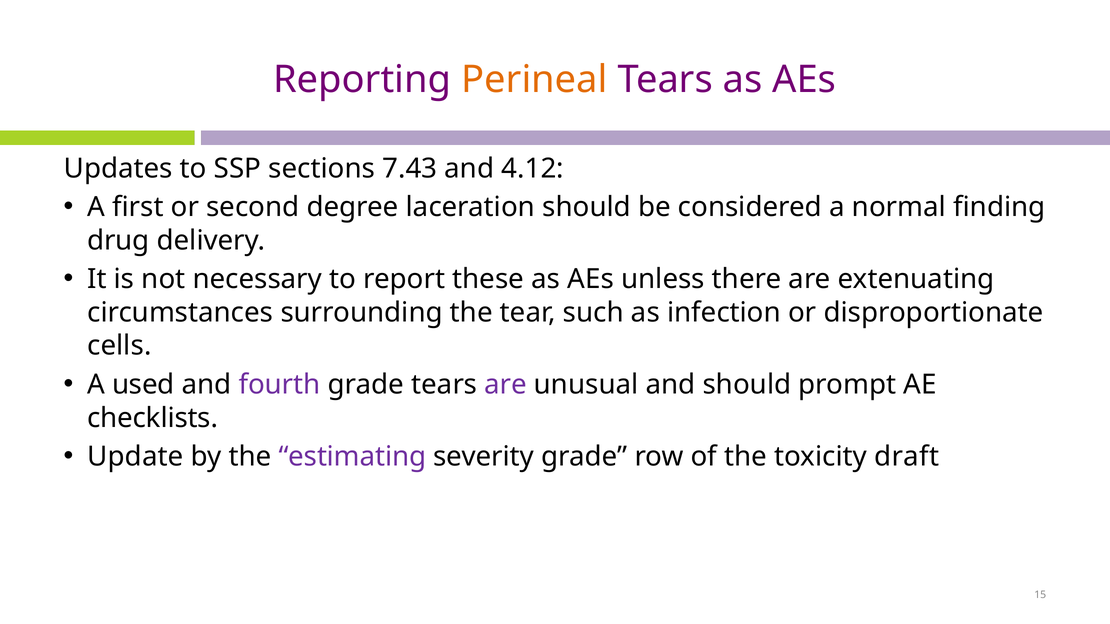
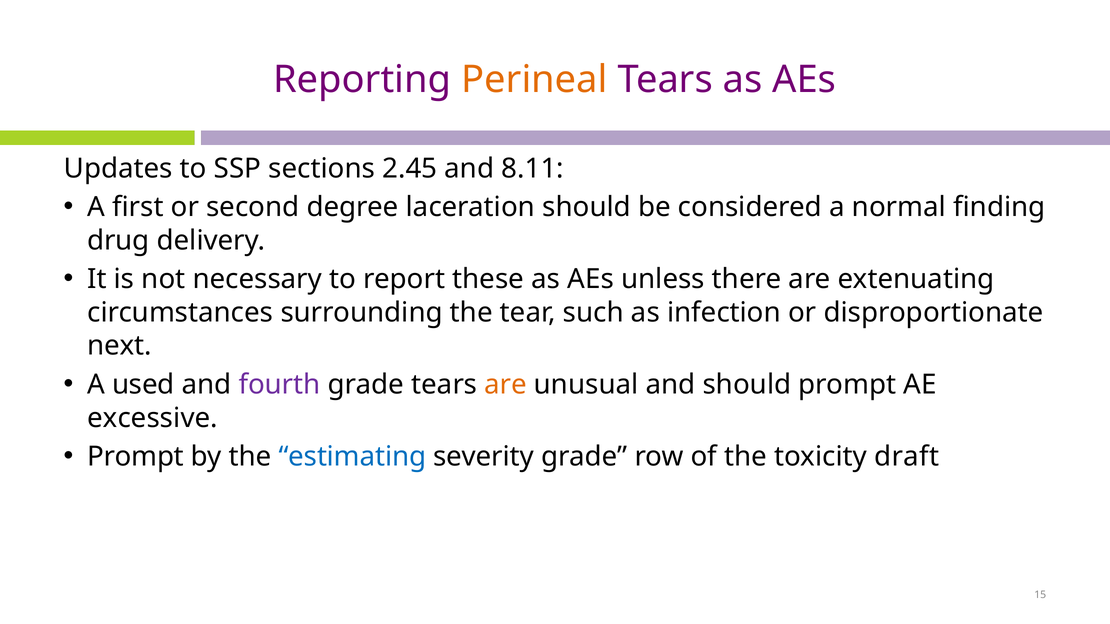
7.43: 7.43 -> 2.45
4.12: 4.12 -> 8.11
cells: cells -> next
are at (506, 385) colour: purple -> orange
checklists: checklists -> excessive
Update at (135, 457): Update -> Prompt
estimating colour: purple -> blue
